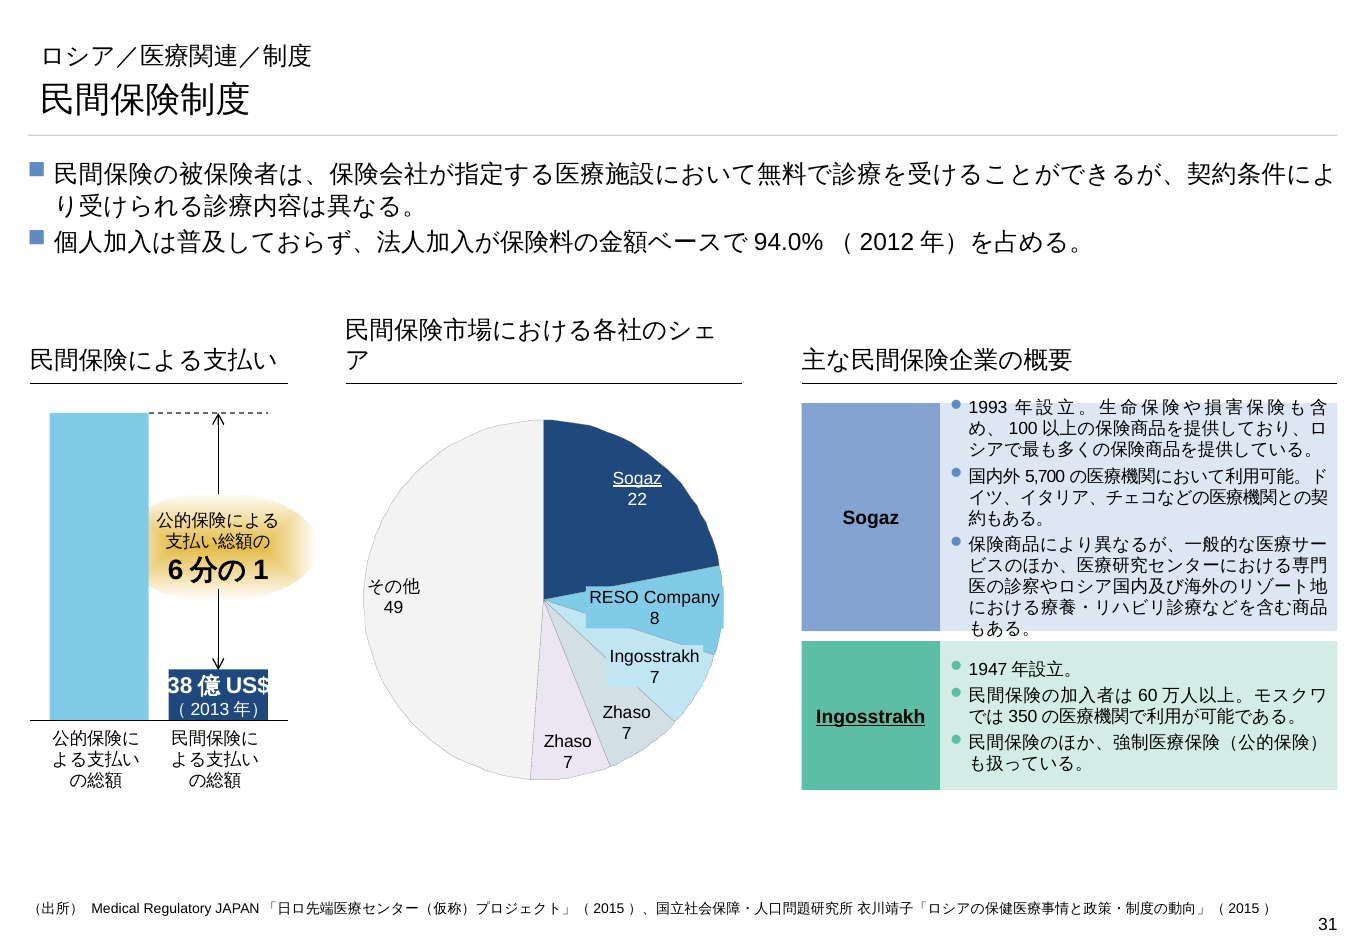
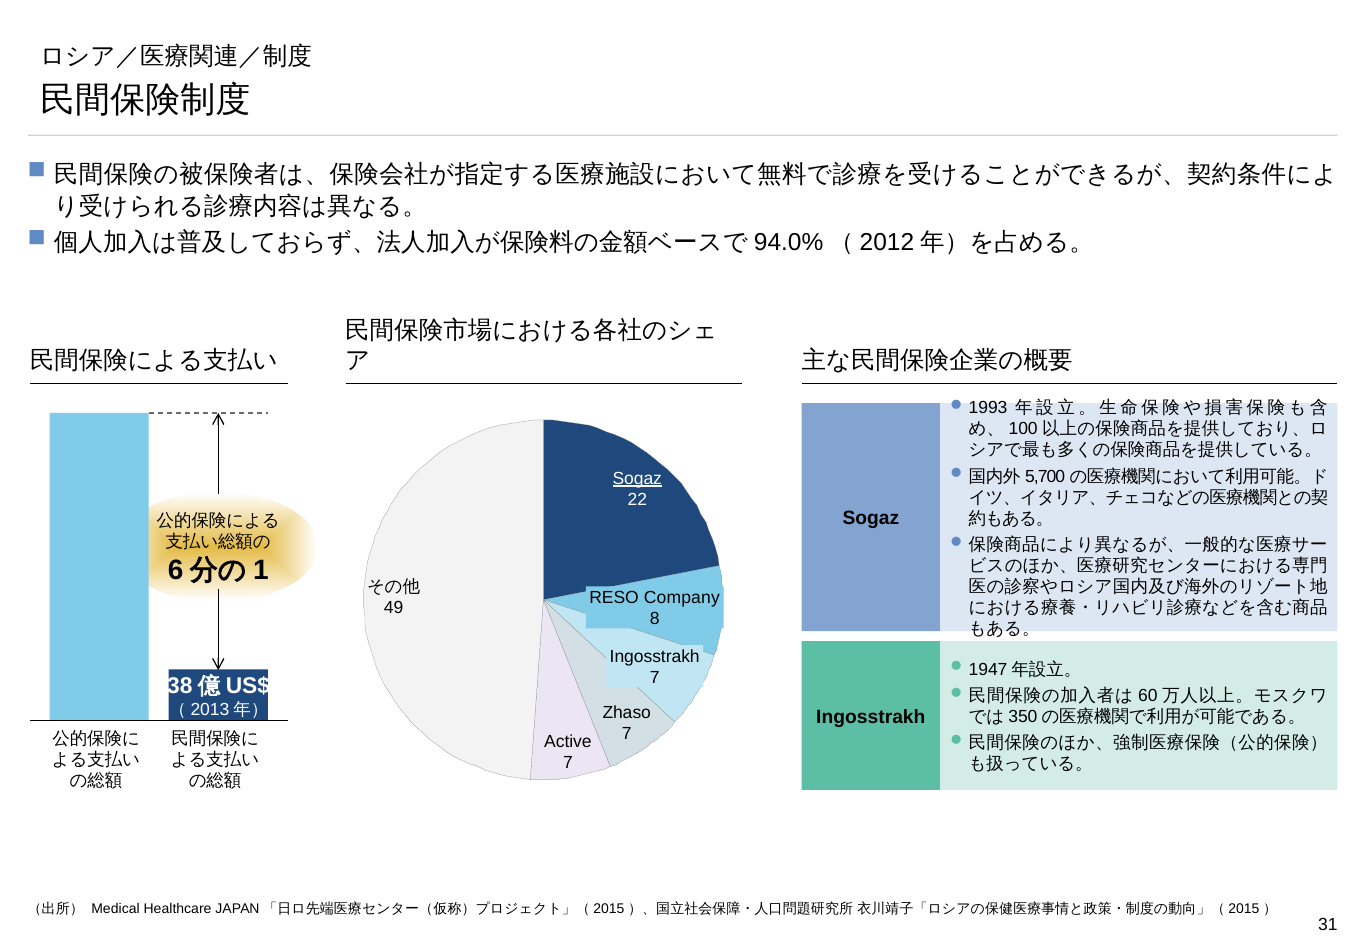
Ingosstrakh at (871, 717) underline: present -> none
Zhaso at (568, 742): Zhaso -> Active
Regulatory: Regulatory -> Healthcare
